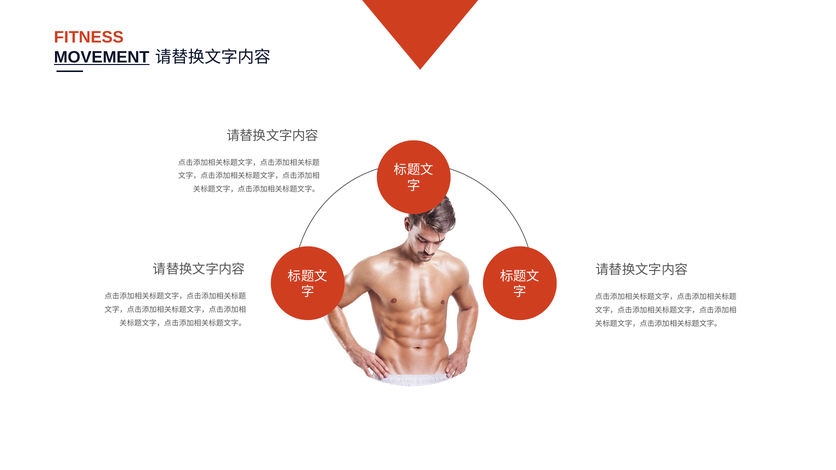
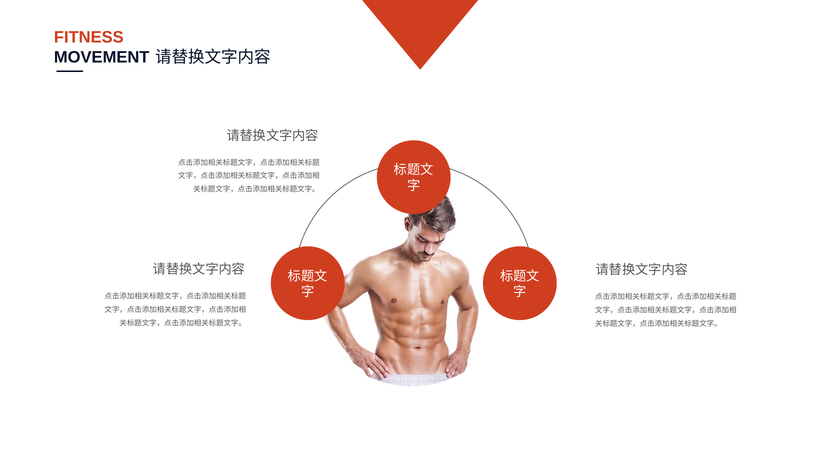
MOVEMENT underline: present -> none
